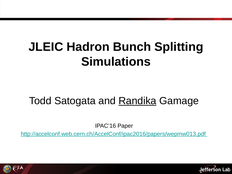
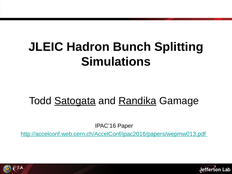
Satogata underline: none -> present
